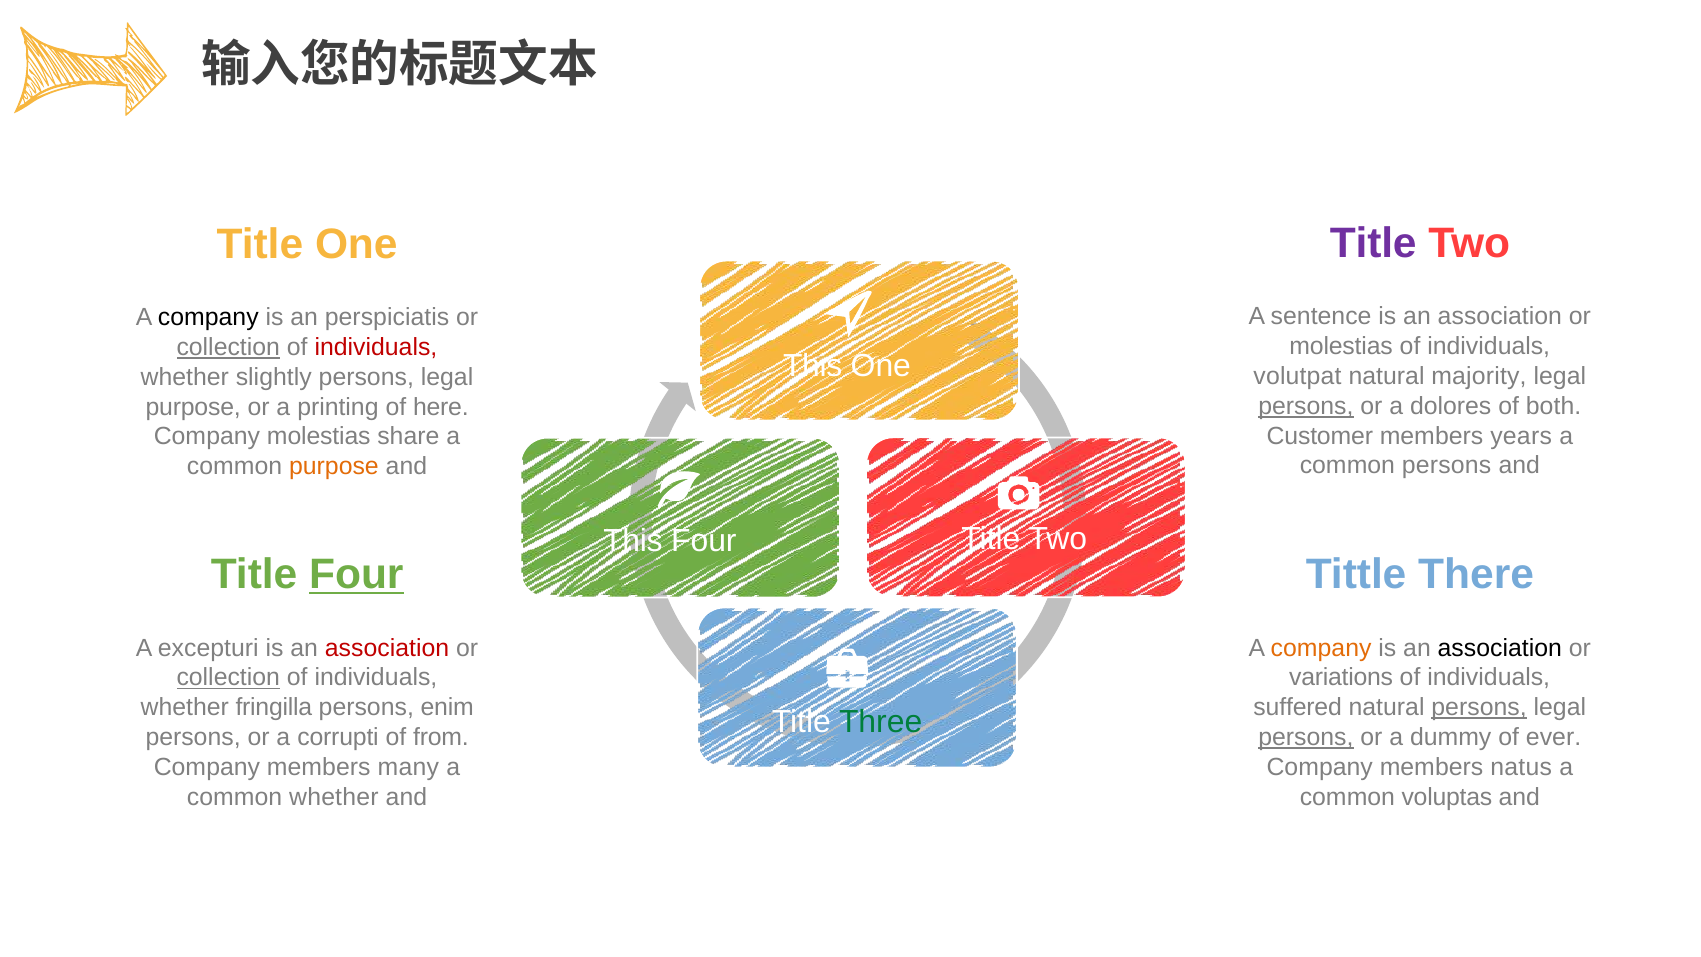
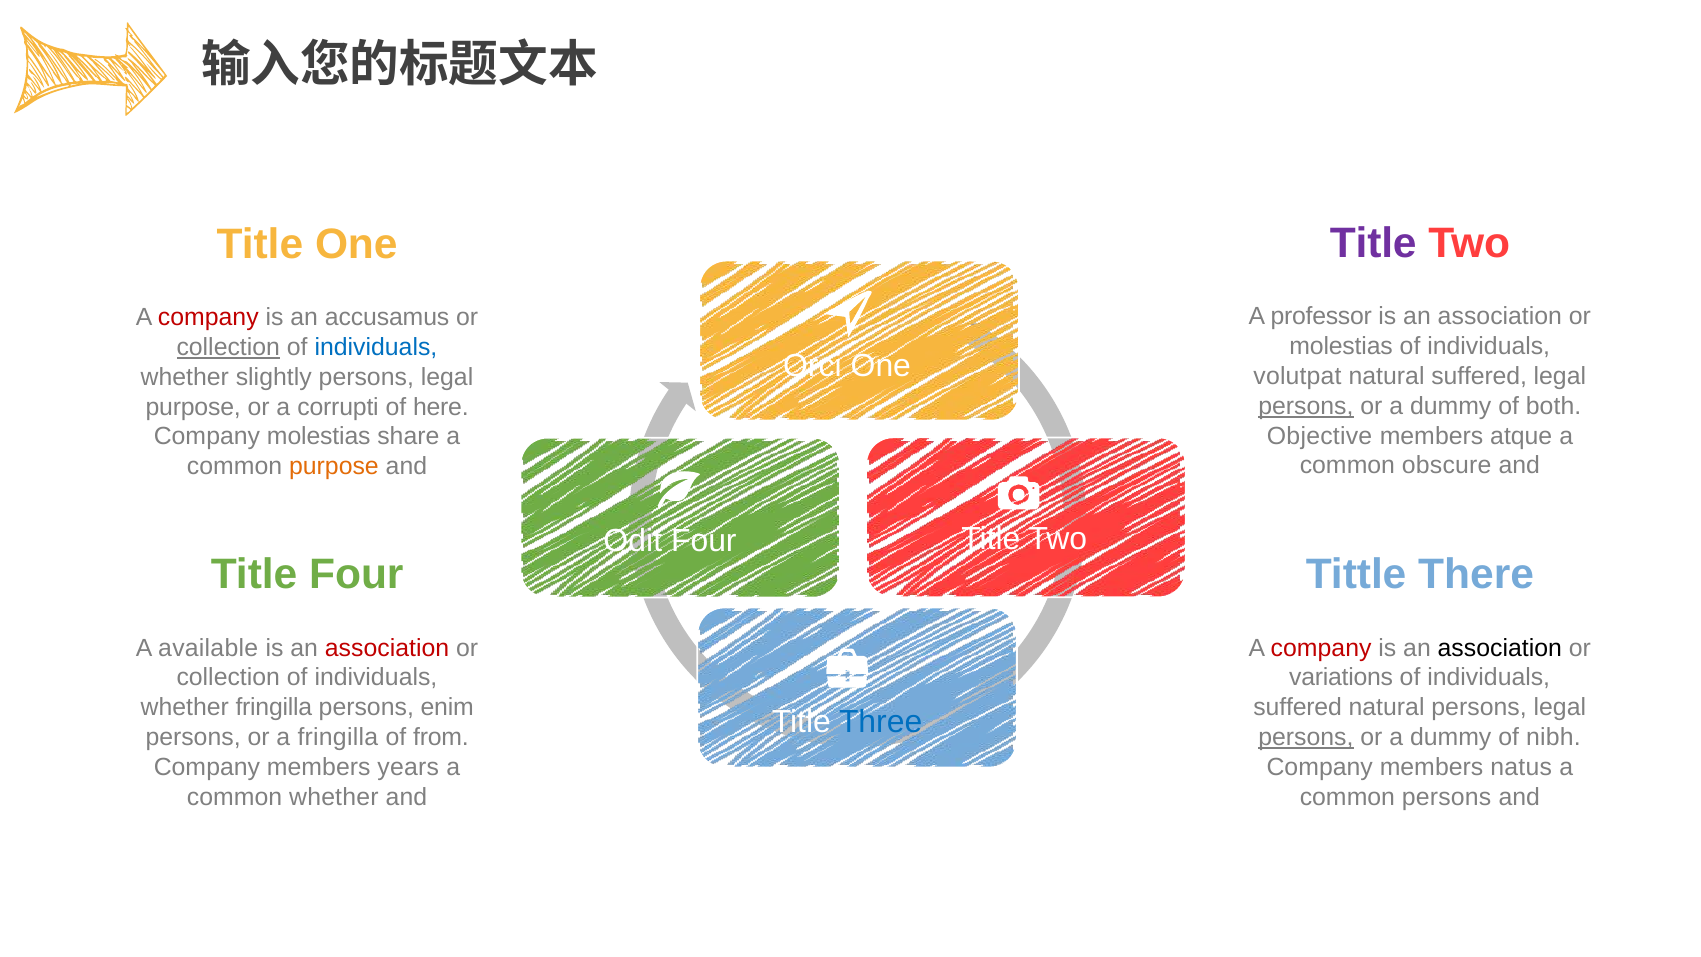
sentence: sentence -> professor
company at (208, 317) colour: black -> red
perspiciatis: perspiciatis -> accusamus
individuals at (376, 347) colour: red -> blue
This at (813, 365): This -> Orci
natural majority: majority -> suffered
dolores at (1451, 406): dolores -> dummy
printing: printing -> corrupti
Customer: Customer -> Objective
years: years -> atque
common persons: persons -> obscure
This at (633, 541): This -> Odit
Four at (356, 575) underline: present -> none
excepturi: excepturi -> available
company at (1321, 648) colour: orange -> red
collection at (228, 678) underline: present -> none
persons at (1479, 707) underline: present -> none
Three colour: green -> blue
a corrupti: corrupti -> fringilla
ever: ever -> nibh
many: many -> years
common voluptas: voluptas -> persons
